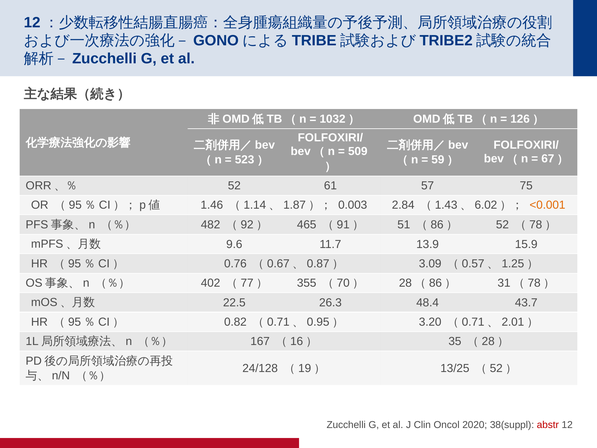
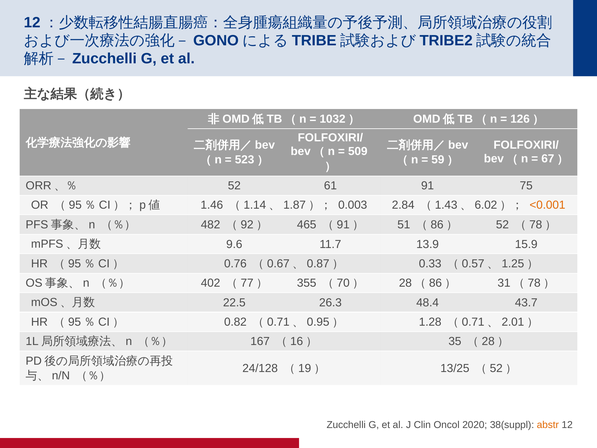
57: 57 -> 91
3.09: 3.09 -> 0.33
3.20: 3.20 -> 1.28
abstr colour: red -> orange
